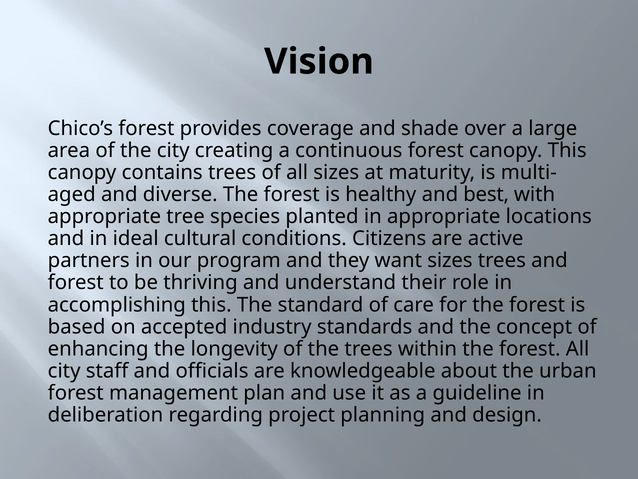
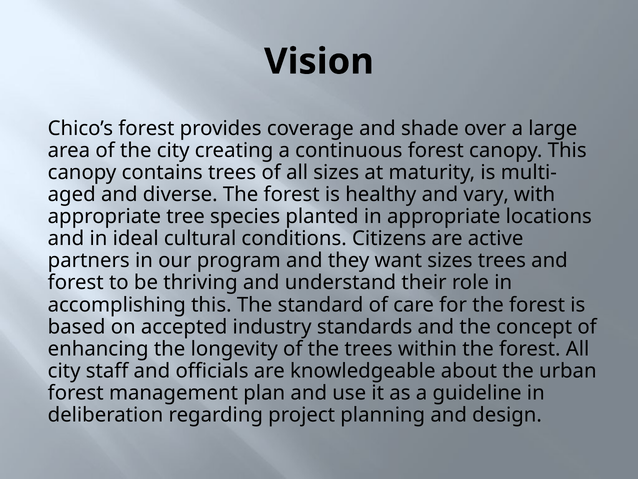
best: best -> vary
